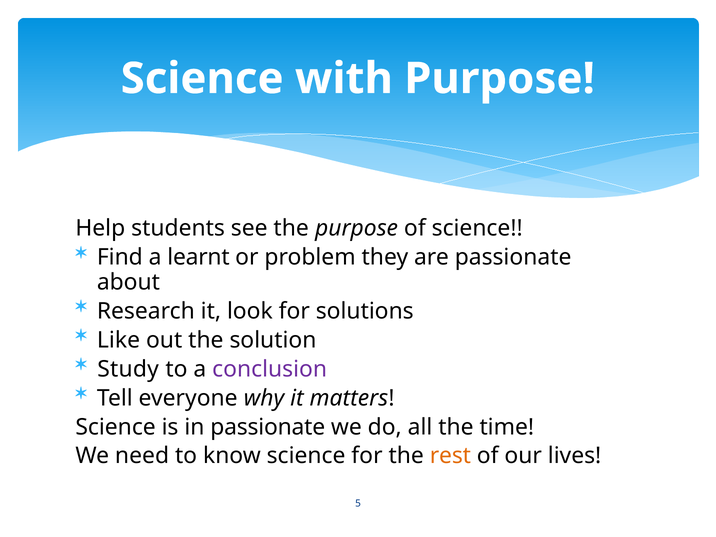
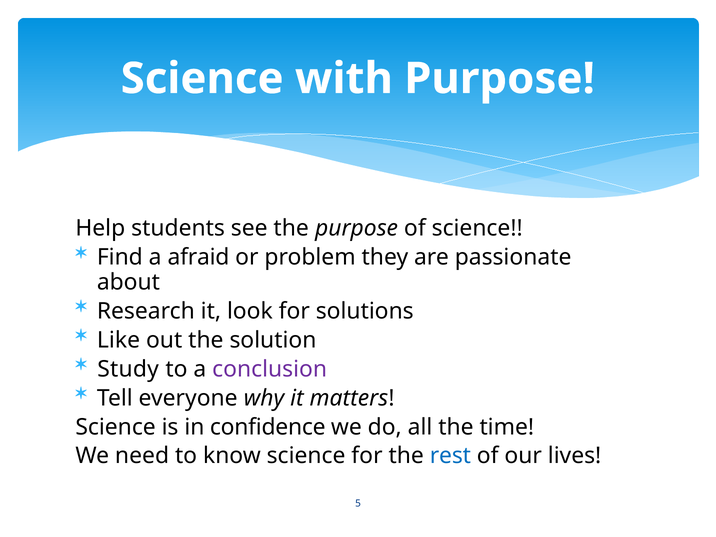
learnt: learnt -> afraid
in passionate: passionate -> confidence
rest colour: orange -> blue
